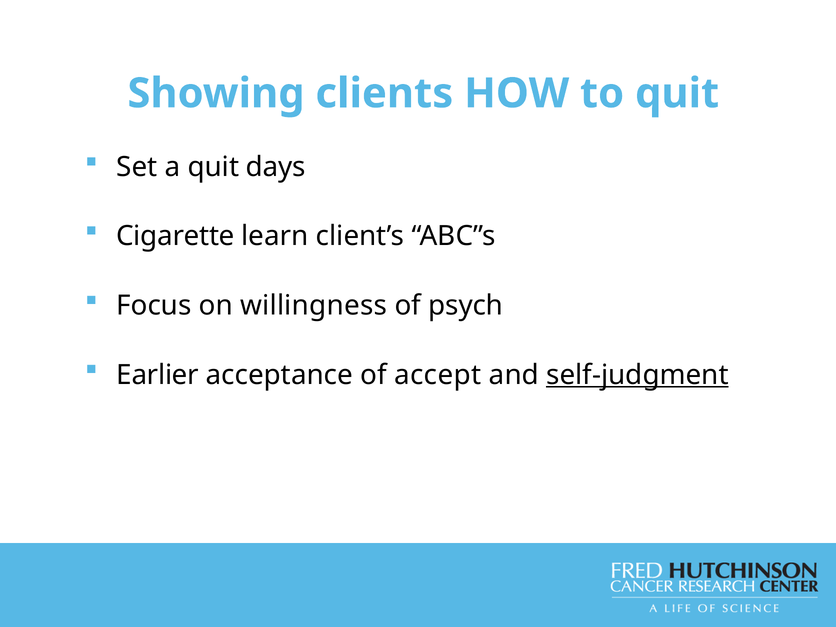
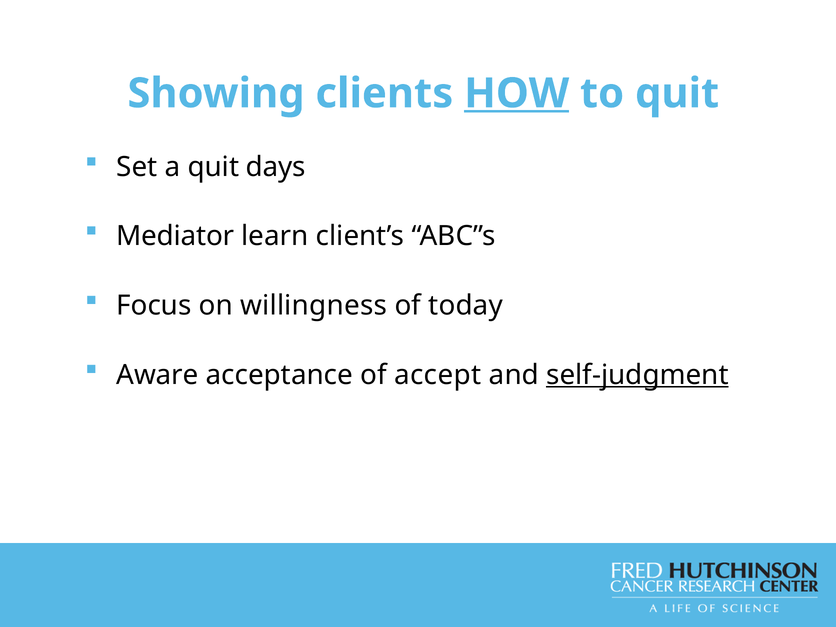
HOW underline: none -> present
Cigarette: Cigarette -> Mediator
psych: psych -> today
Earlier: Earlier -> Aware
